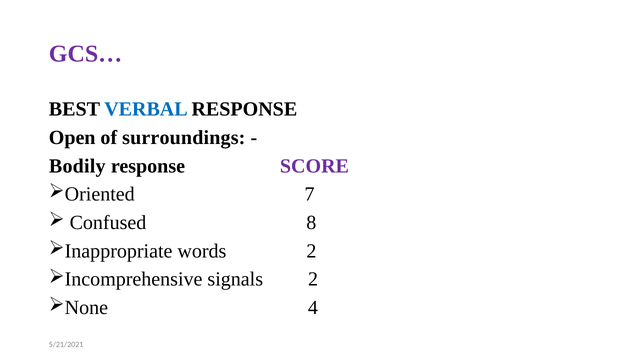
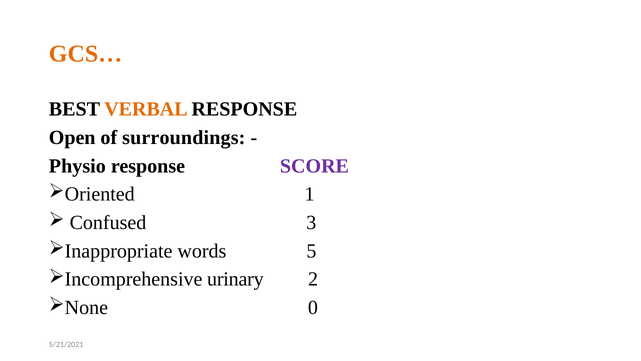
GCS… colour: purple -> orange
VERBAL colour: blue -> orange
Bodily: Bodily -> Physio
7: 7 -> 1
8: 8 -> 3
words 2: 2 -> 5
signals: signals -> urinary
4: 4 -> 0
